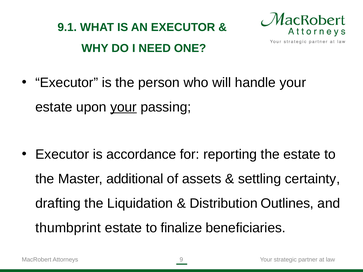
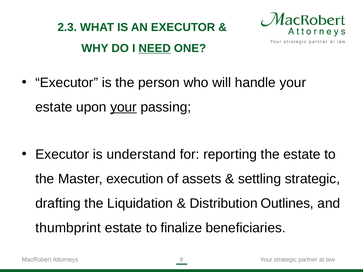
9.1: 9.1 -> 2.3
NEED underline: none -> present
accordance: accordance -> understand
additional: additional -> execution
settling certainty: certainty -> strategic
